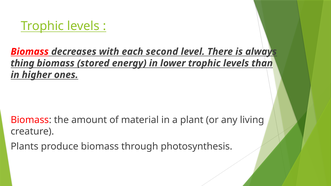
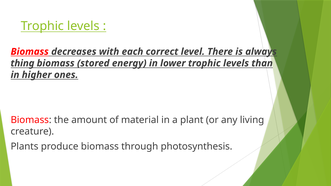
second: second -> correct
